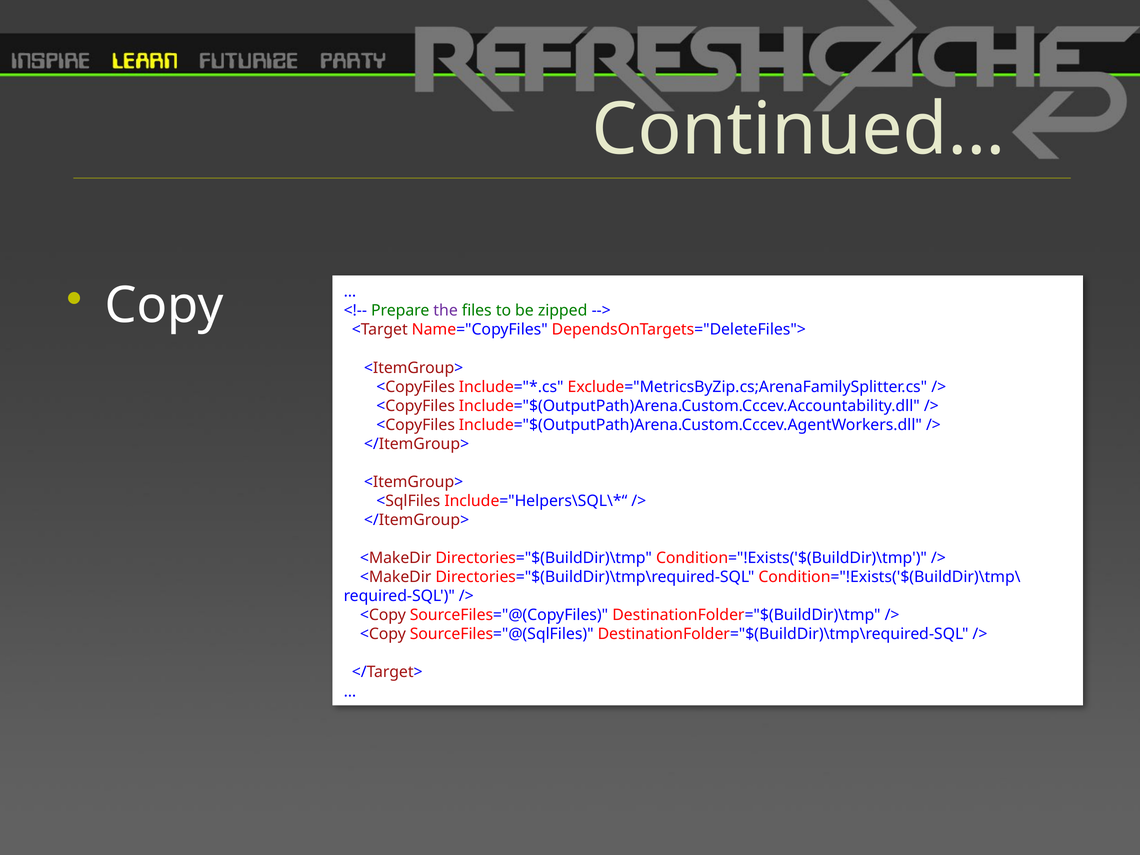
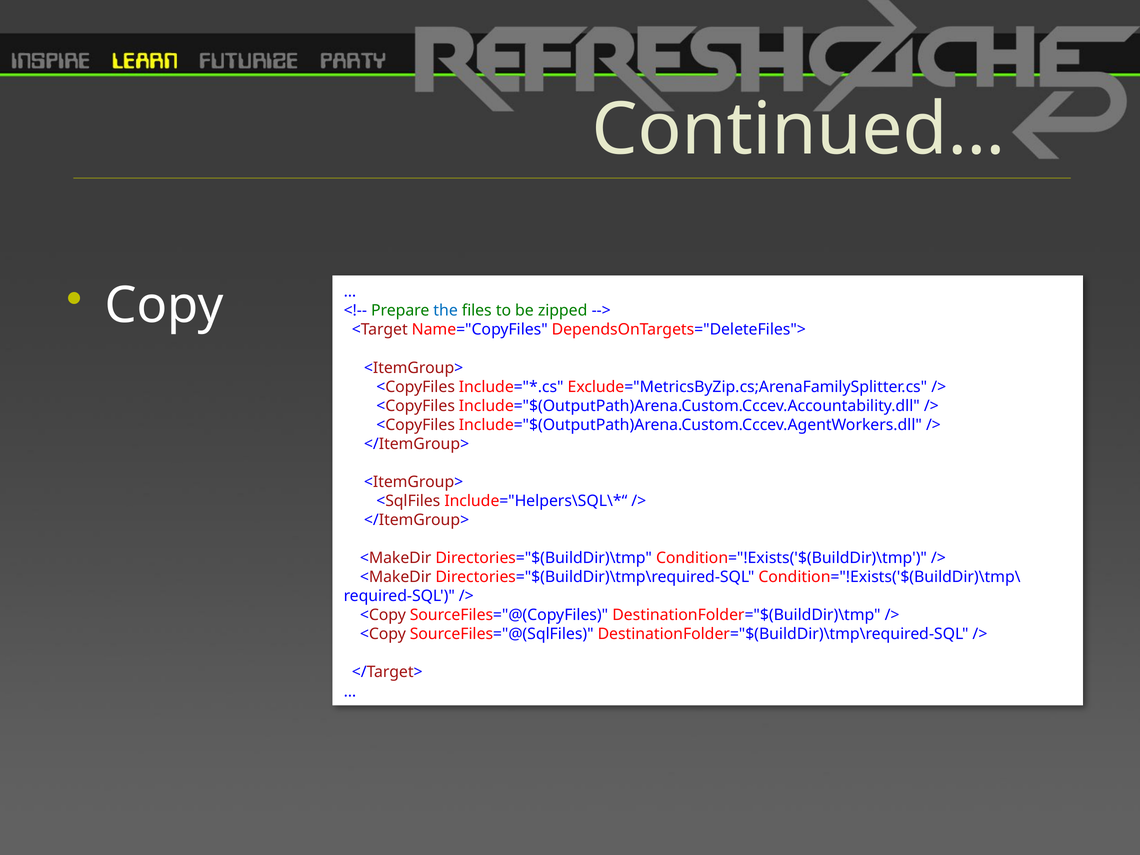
the colour: purple -> blue
